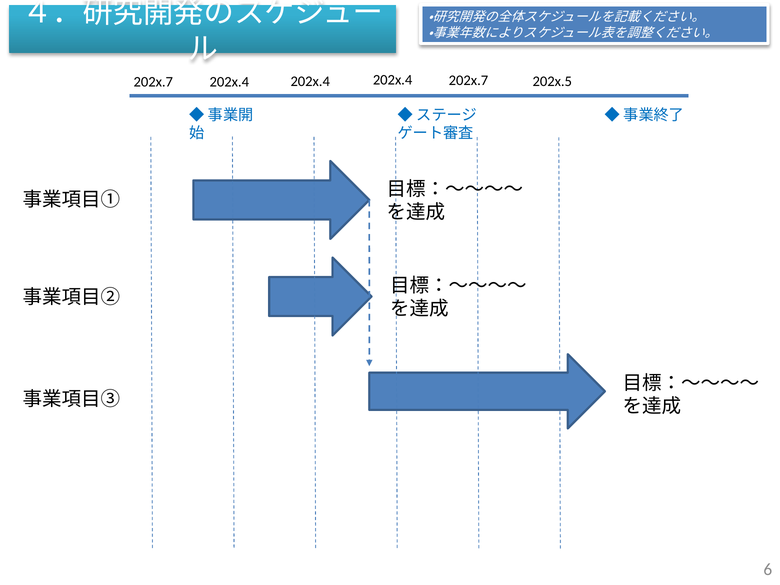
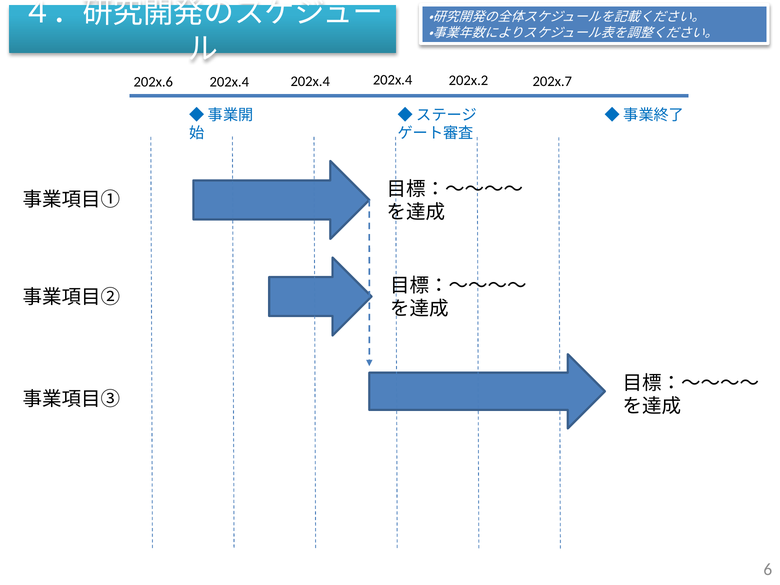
202x.5: 202x.5 -> 202x.7
202x.7 at (468, 80): 202x.7 -> 202x.2
202x.7 at (153, 82): 202x.7 -> 202x.6
